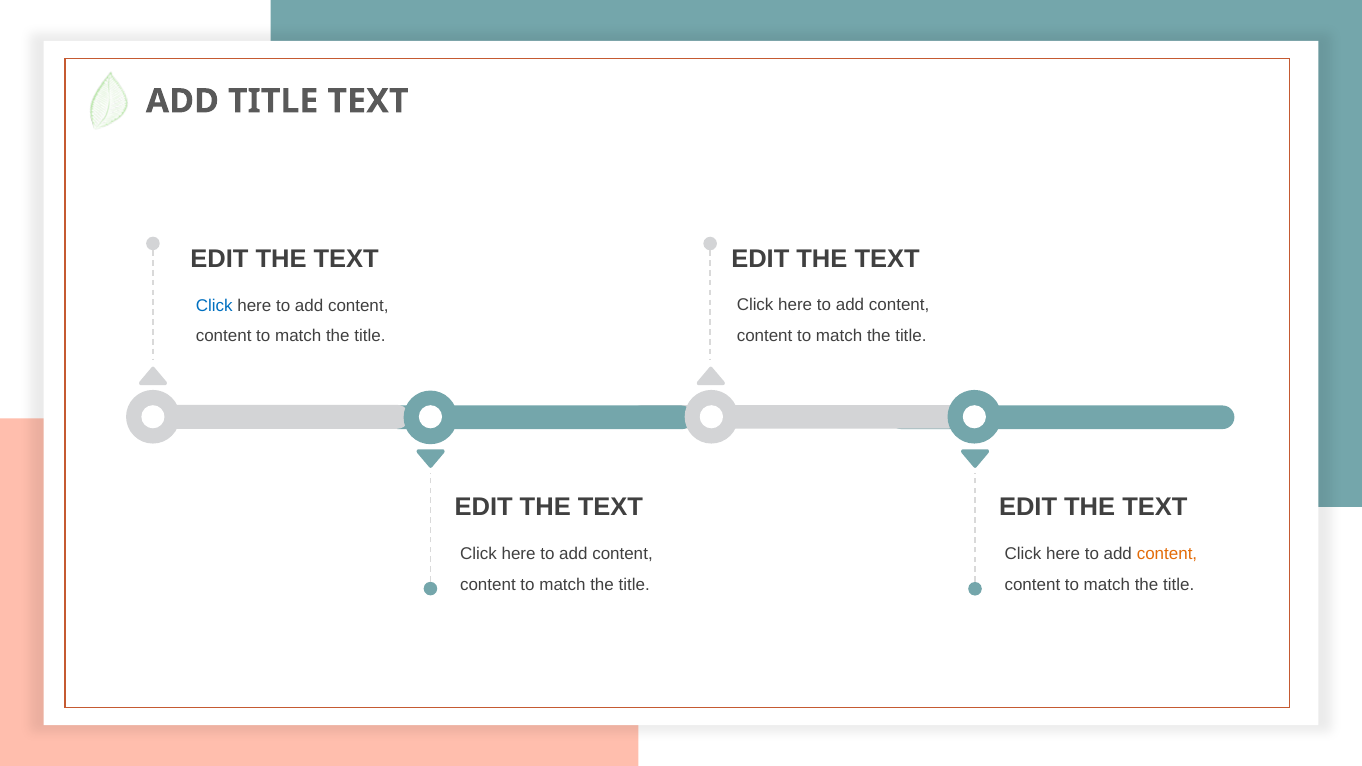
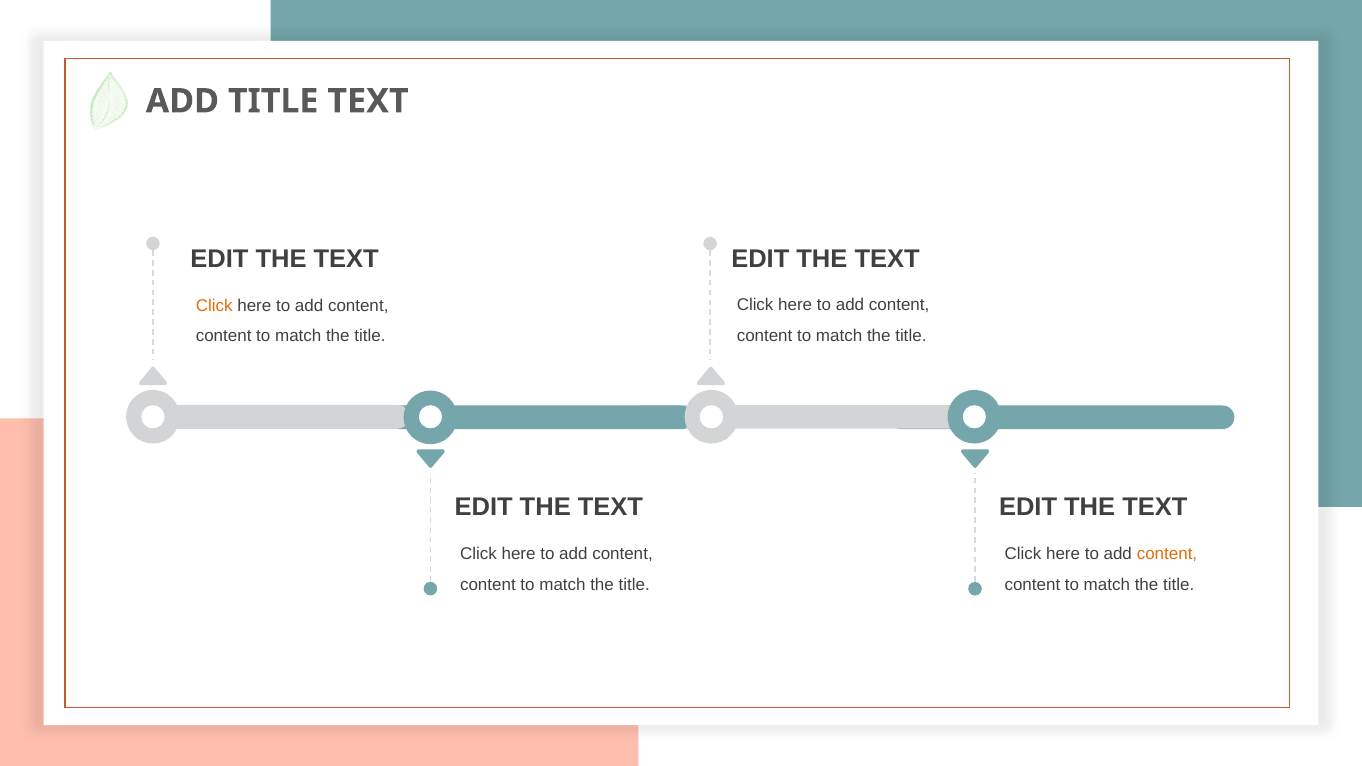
Click at (214, 305) colour: blue -> orange
